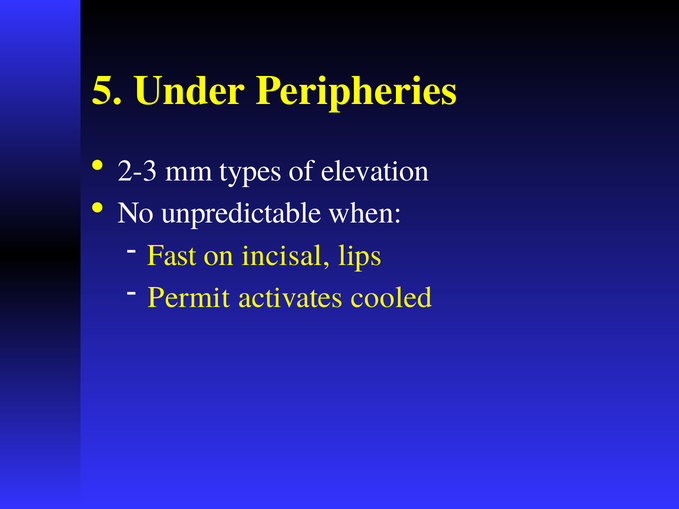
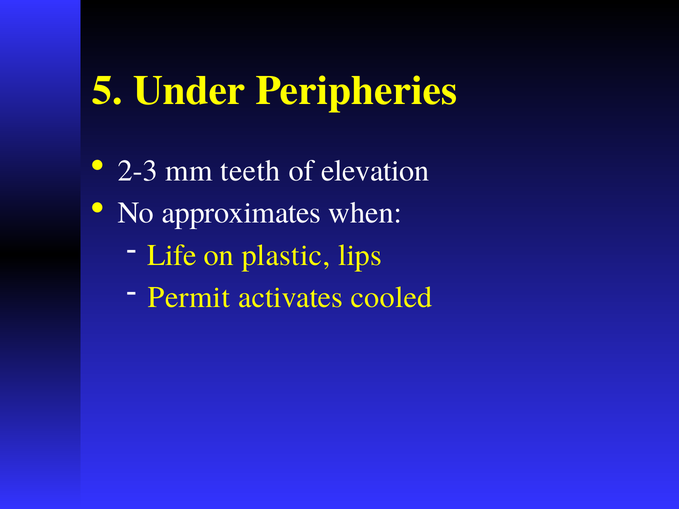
types: types -> teeth
unpredictable: unpredictable -> approximates
Fast: Fast -> Life
incisal: incisal -> plastic
